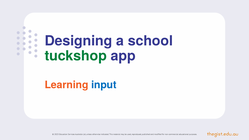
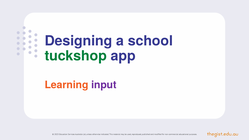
input colour: blue -> purple
